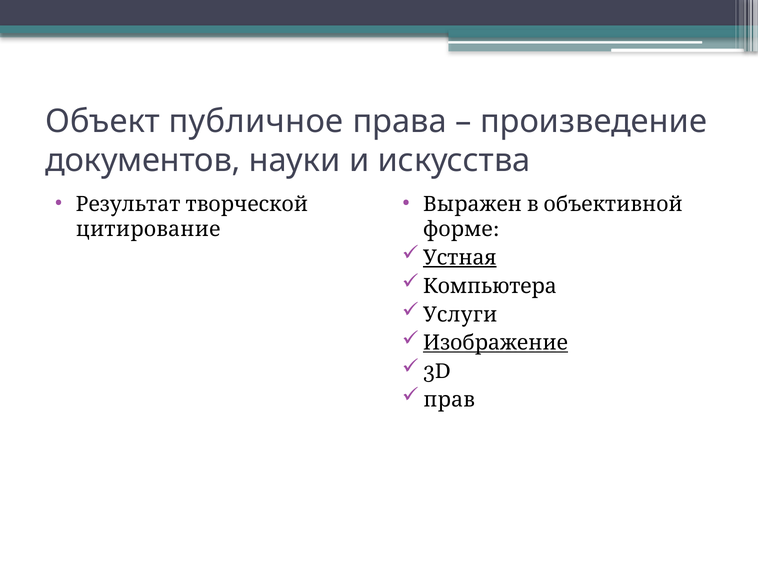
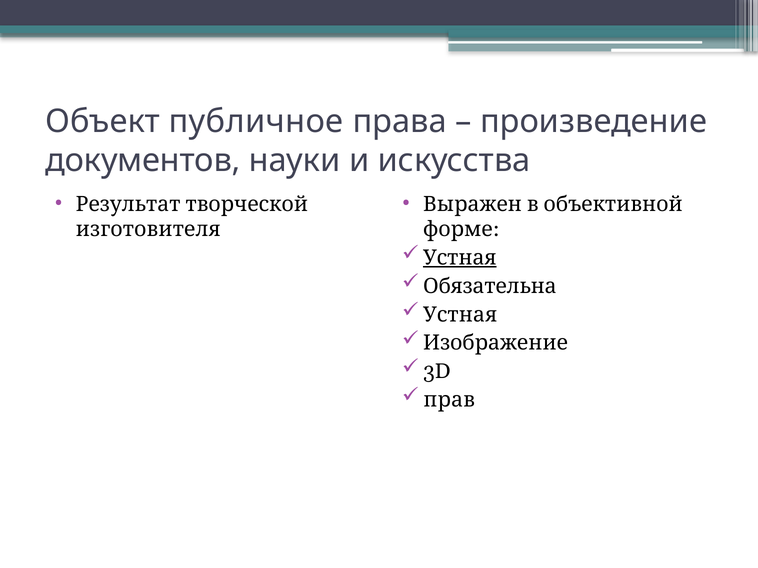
цитирование: цитирование -> изготовителя
Компьютера: Компьютера -> Обязательна
Услуги at (460, 315): Услуги -> Устная
Изображение underline: present -> none
